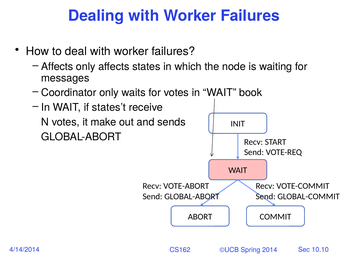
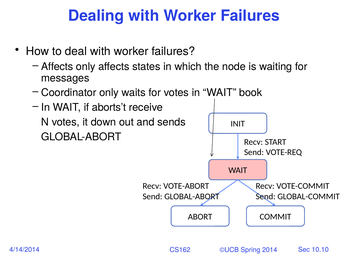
states’t: states’t -> aborts’t
make: make -> down
